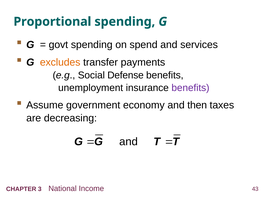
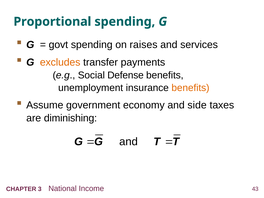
spend: spend -> raises
benefits at (190, 88) colour: purple -> orange
then: then -> side
decreasing: decreasing -> diminishing
